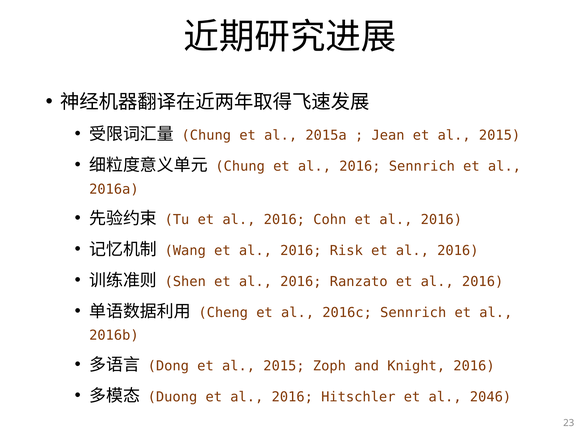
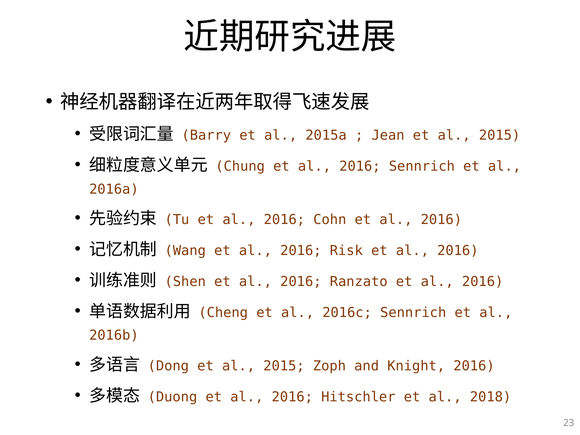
Chung at (206, 135): Chung -> Barry
2046: 2046 -> 2018
